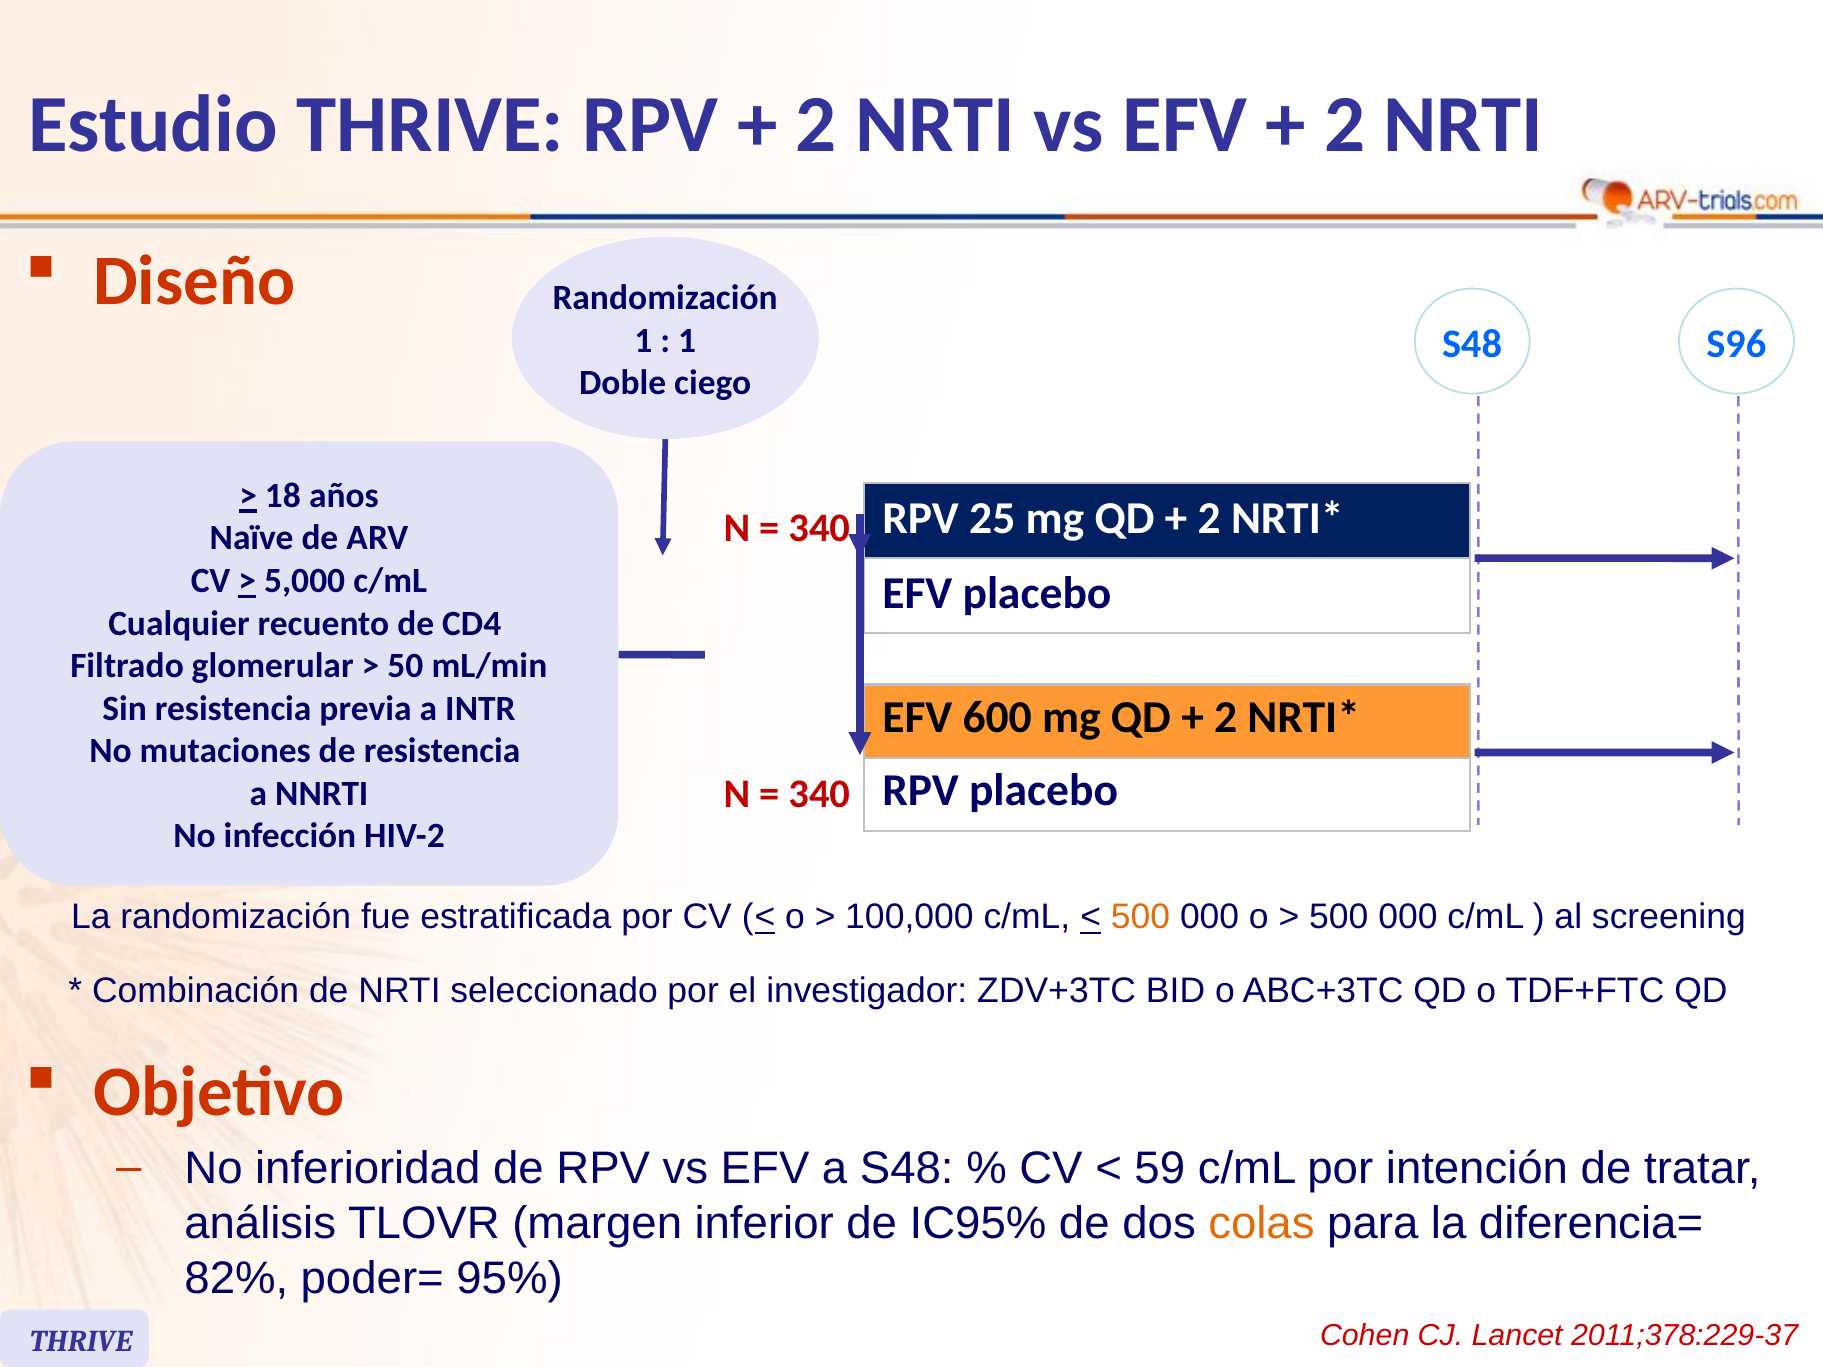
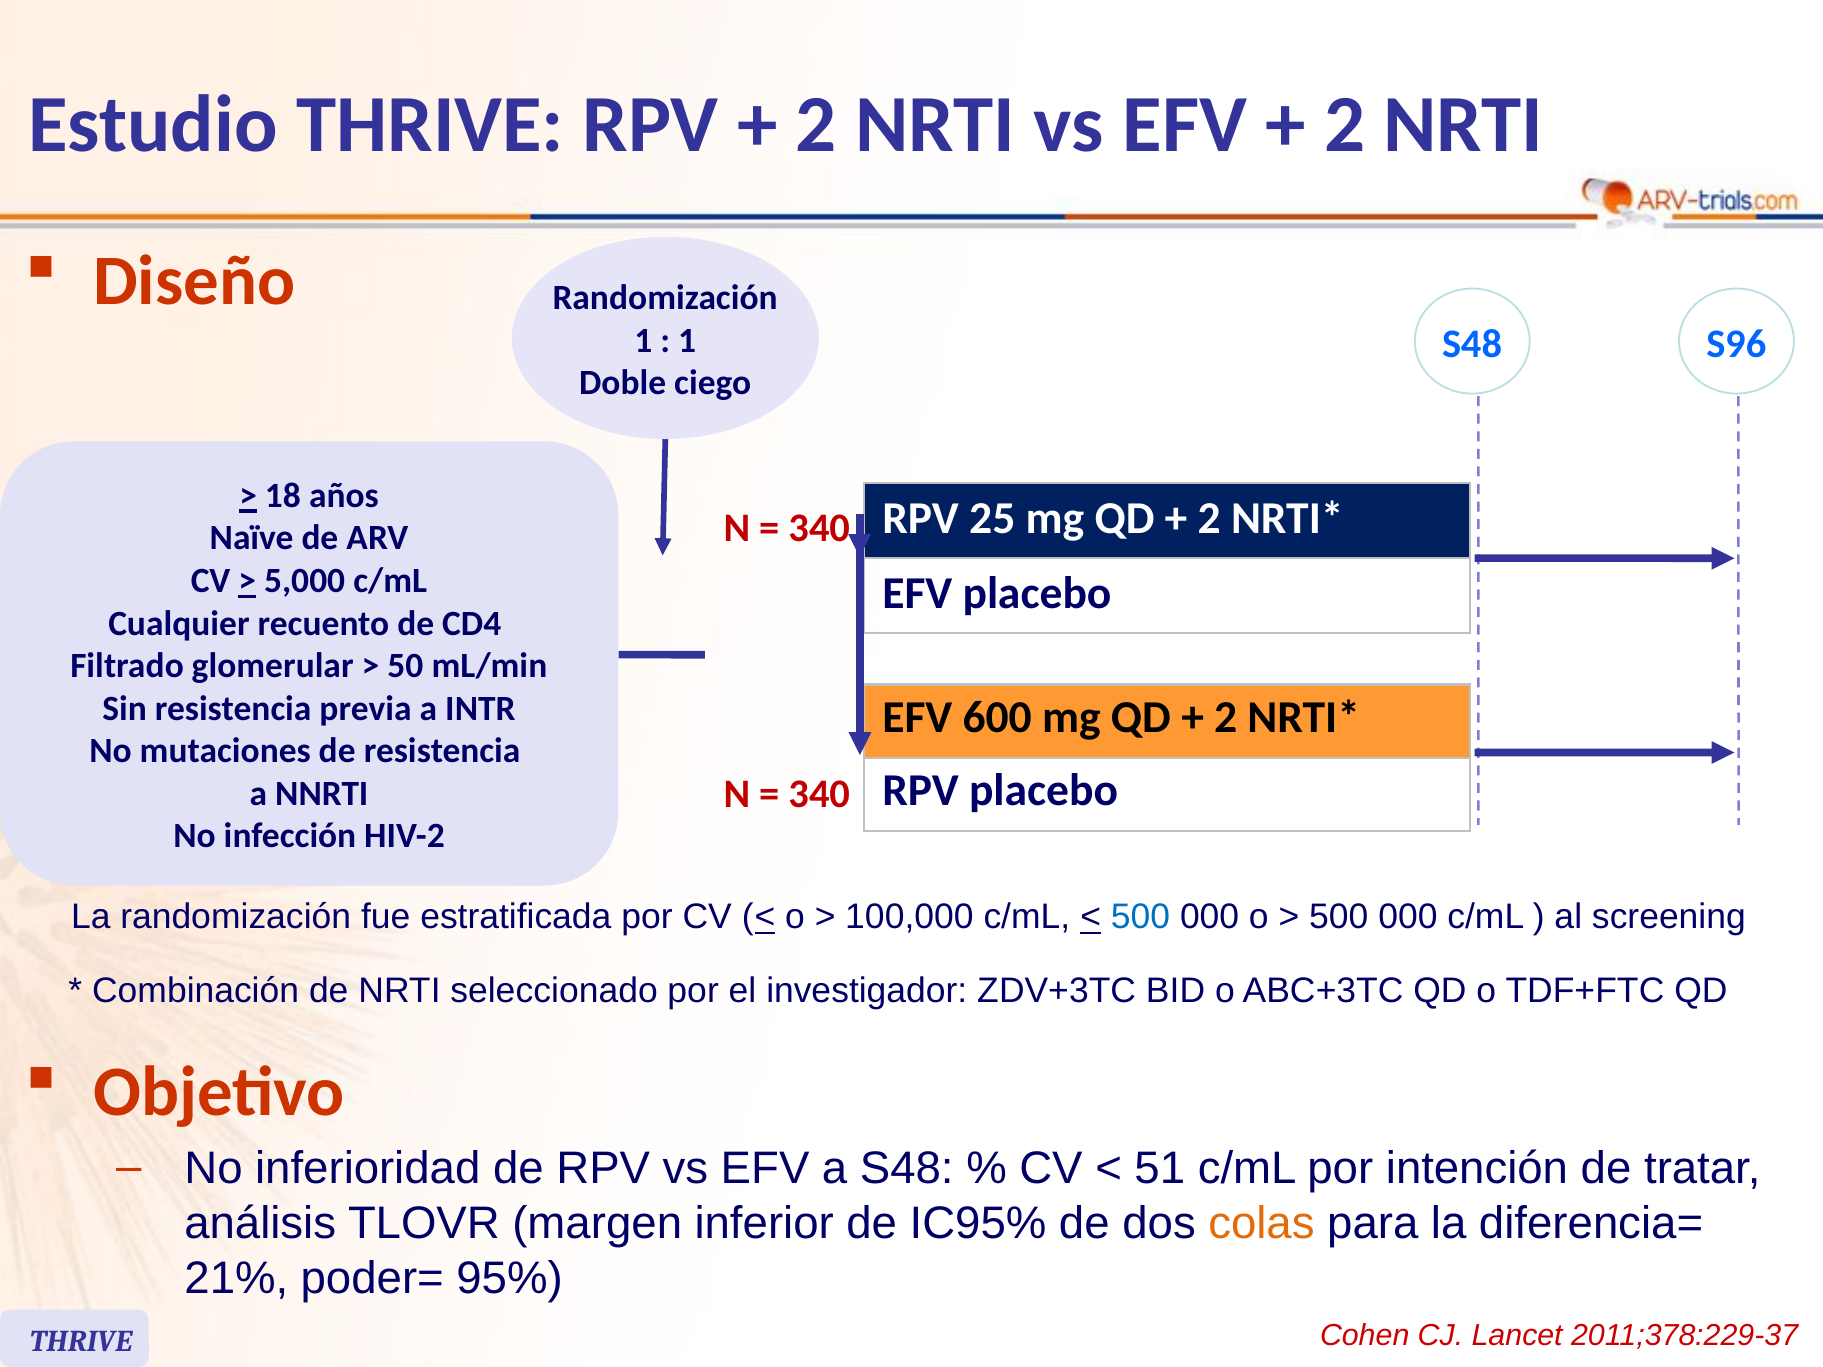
500 at (1140, 917) colour: orange -> blue
59: 59 -> 51
82%: 82% -> 21%
